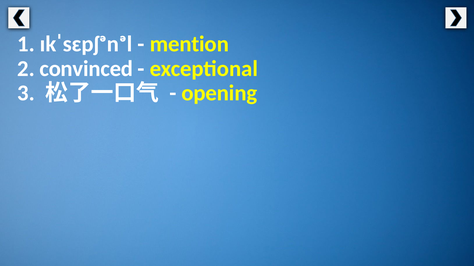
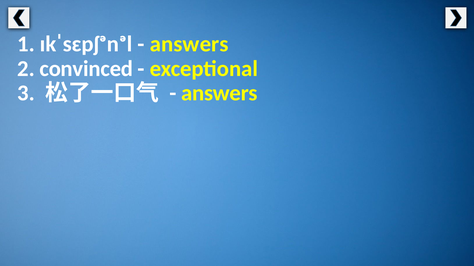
mention at (189, 44): mention -> answers
opening at (219, 93): opening -> answers
